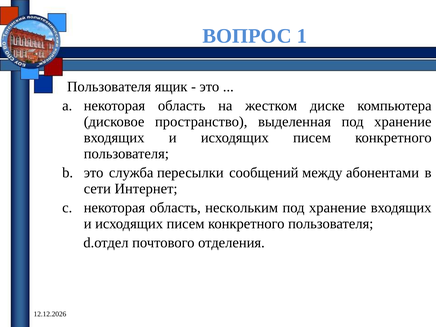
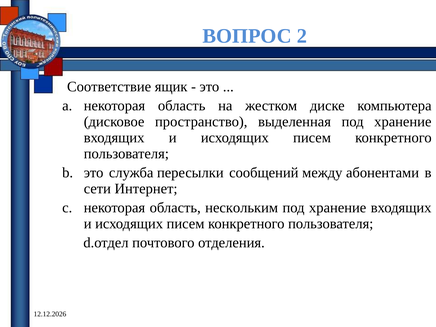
1: 1 -> 2
Пользователя at (109, 87): Пользователя -> Соответствие
